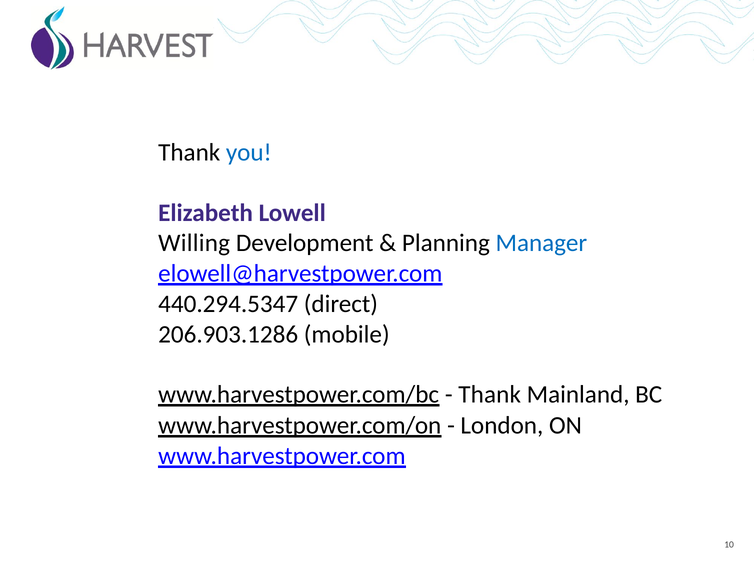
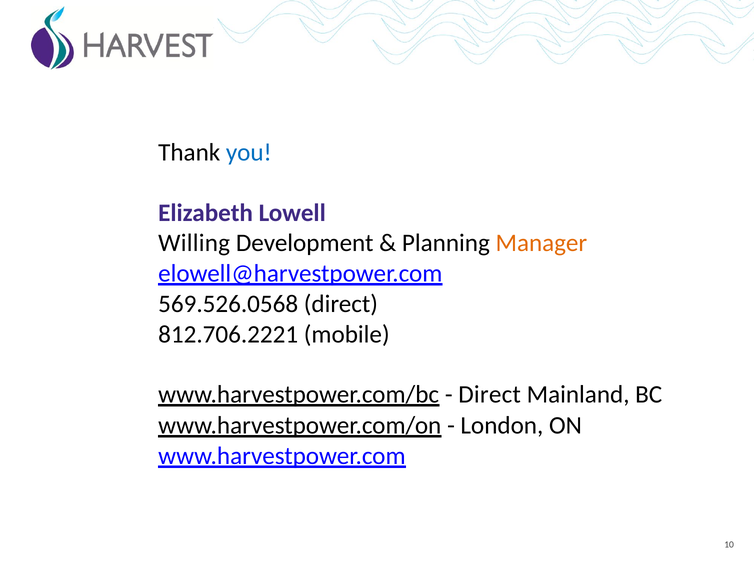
Manager colour: blue -> orange
440.294.5347: 440.294.5347 -> 569.526.0568
206.903.1286: 206.903.1286 -> 812.706.2221
Thank at (490, 394): Thank -> Direct
